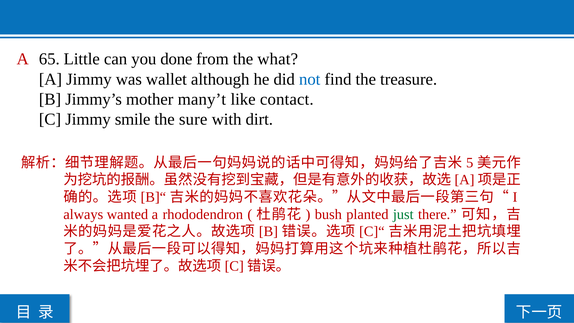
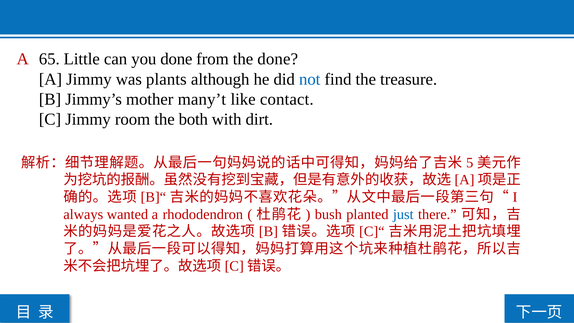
the what: what -> done
wallet: wallet -> plants
smile: smile -> room
sure: sure -> both
just colour: green -> blue
